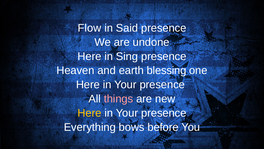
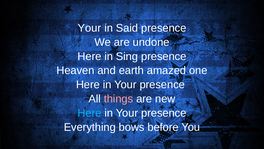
Flow at (89, 28): Flow -> Your
blessing: blessing -> amazed
Here at (89, 113) colour: yellow -> light blue
